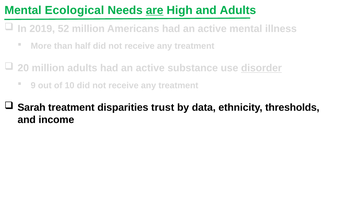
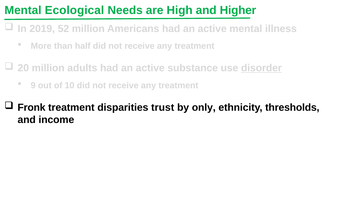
are underline: present -> none
and Adults: Adults -> Higher
Sarah: Sarah -> Fronk
data: data -> only
